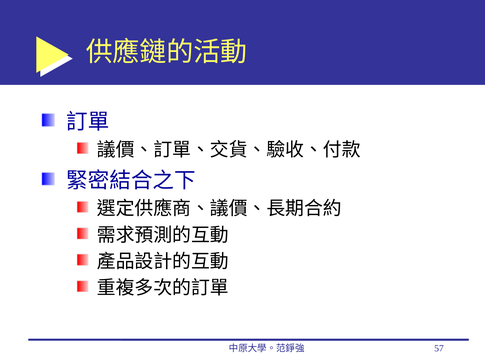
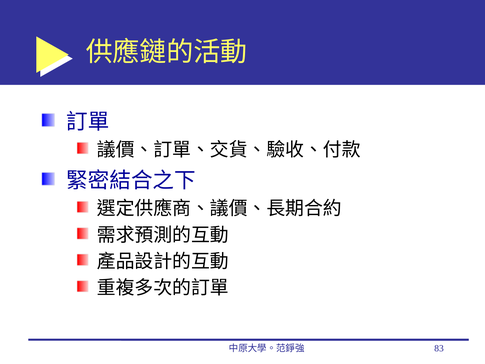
57: 57 -> 83
